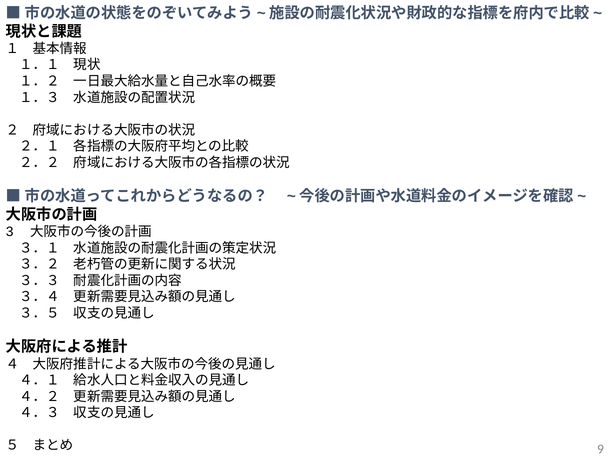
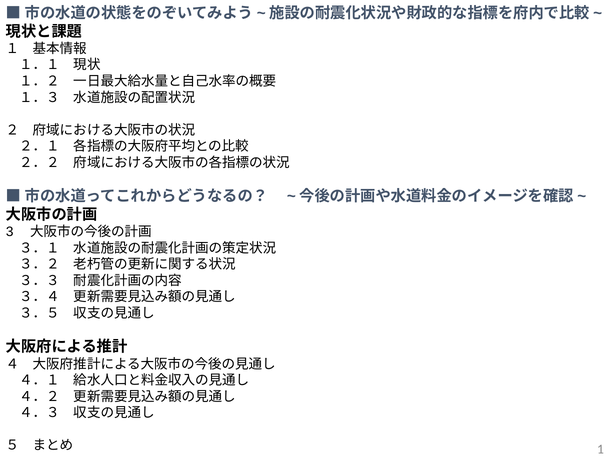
9: 9 -> 1
